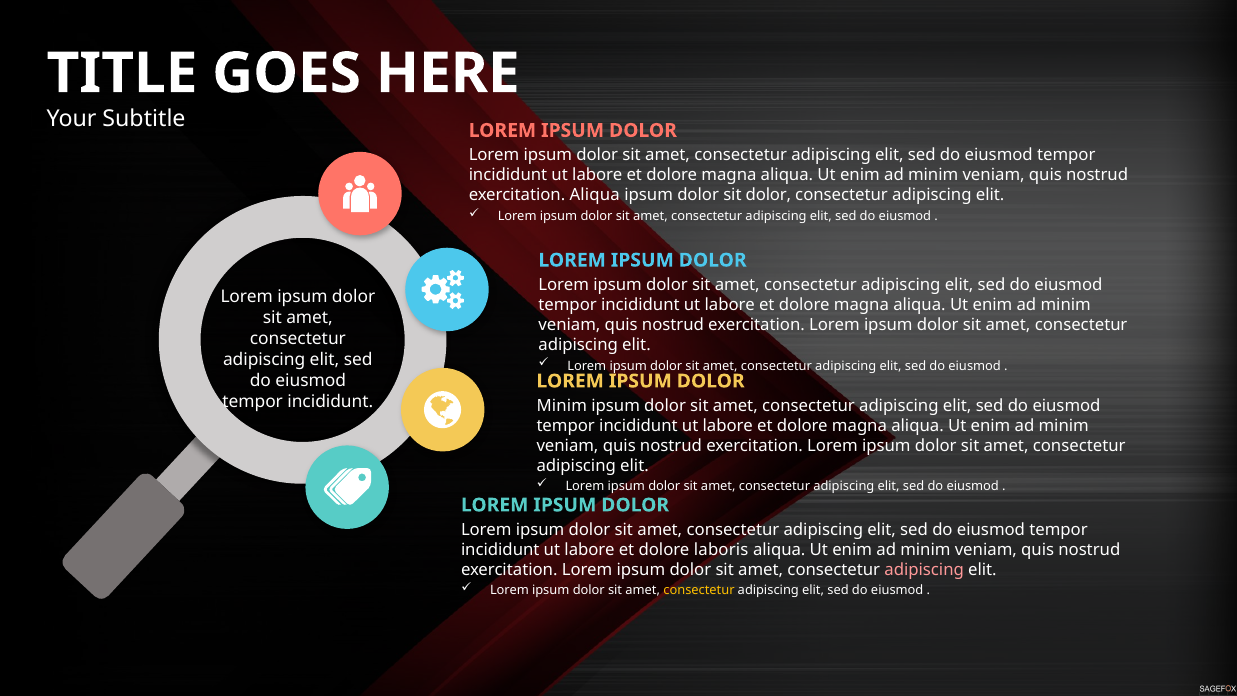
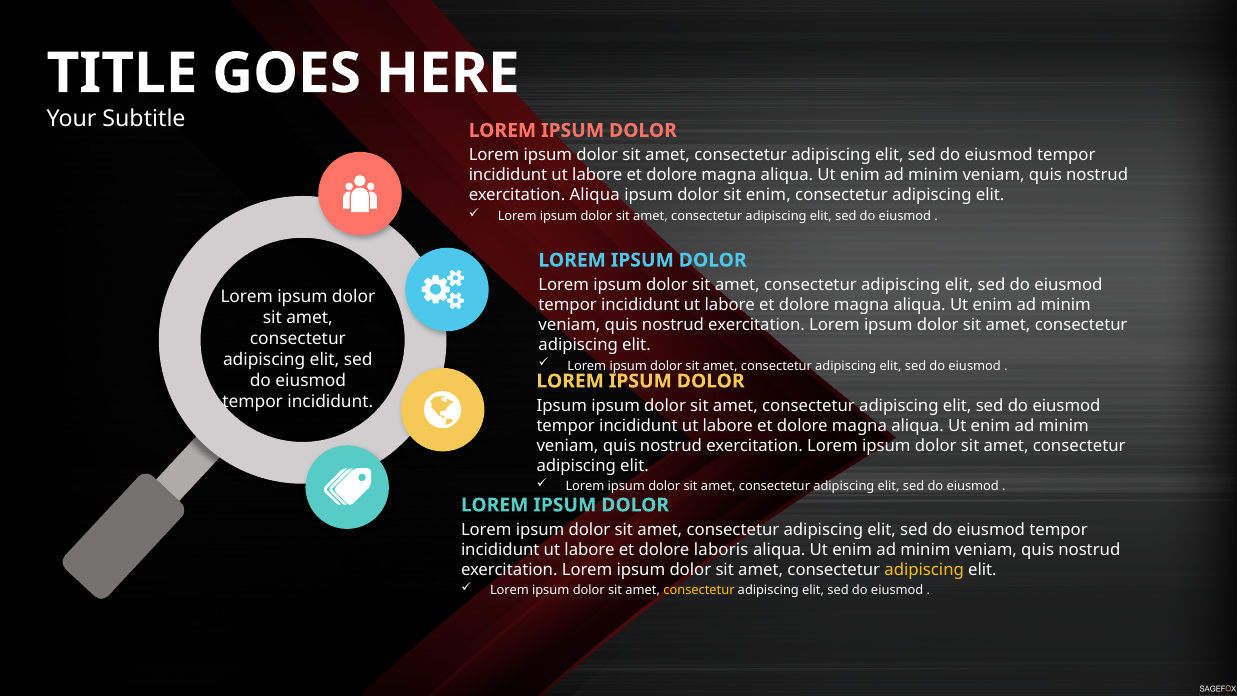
sit dolor: dolor -> enim
Minim at (562, 406): Minim -> Ipsum
adipiscing at (924, 570) colour: pink -> yellow
